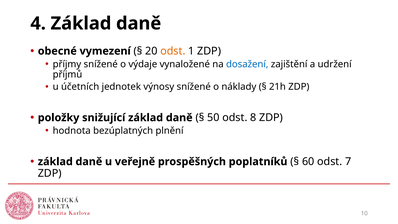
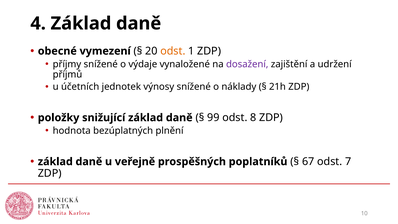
dosažení colour: blue -> purple
50: 50 -> 99
60: 60 -> 67
